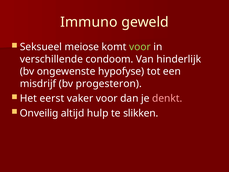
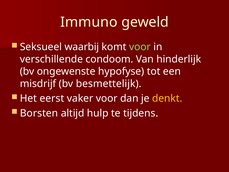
meiose: meiose -> waarbij
progesteron: progesteron -> besmettelijk
denkt colour: pink -> yellow
Onveilig: Onveilig -> Borsten
slikken: slikken -> tijdens
